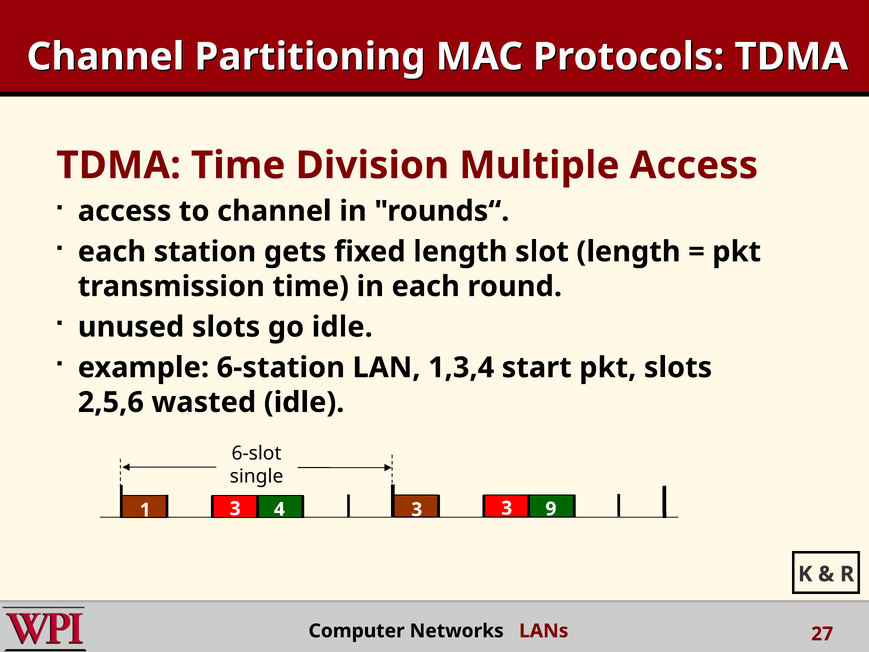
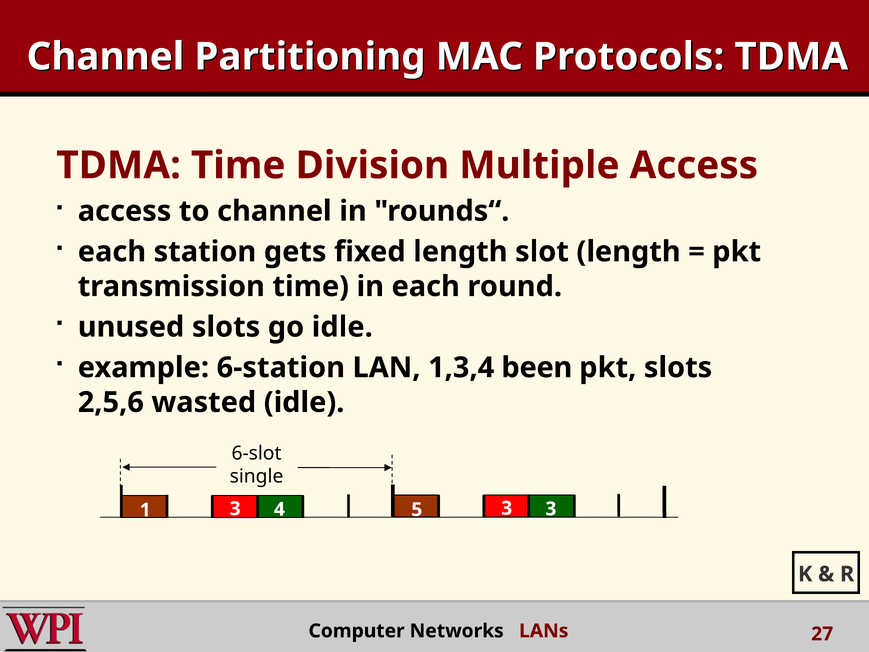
start: start -> been
4 3: 3 -> 5
3 9: 9 -> 3
